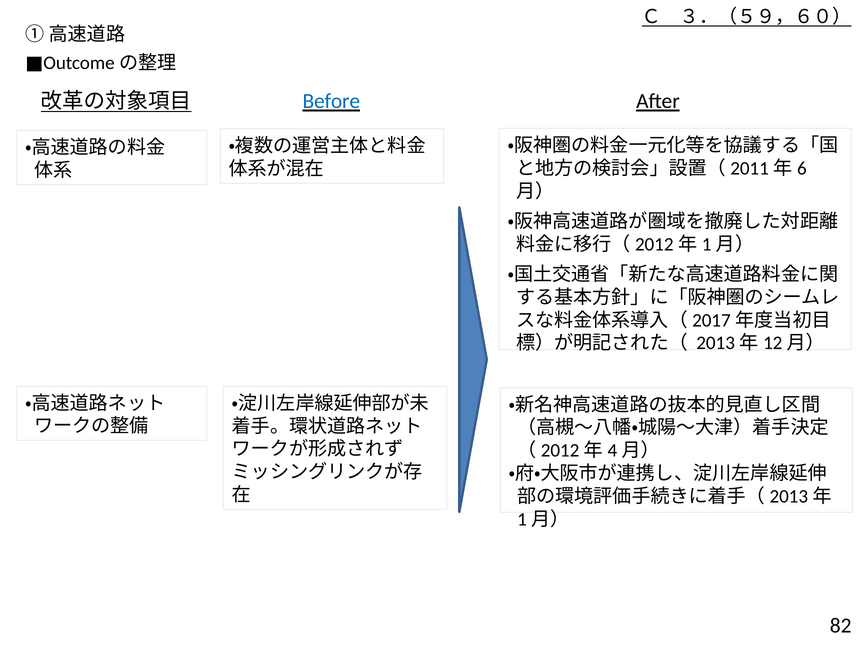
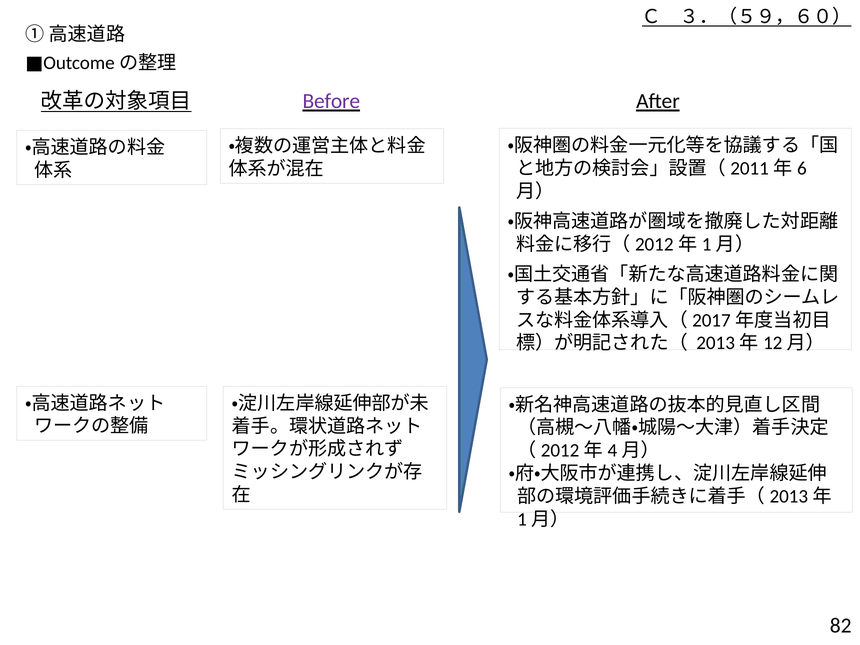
Before colour: blue -> purple
